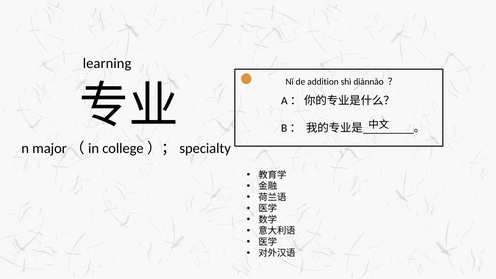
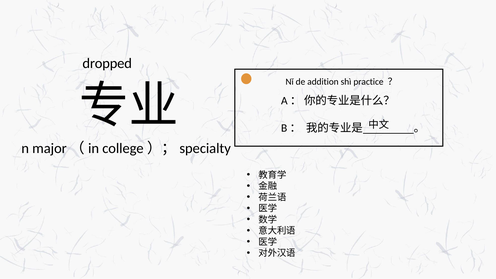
learning: learning -> dropped
diànnǎo: diànnǎo -> practice
